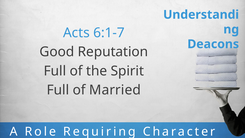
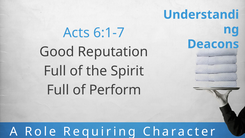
Married: Married -> Perform
